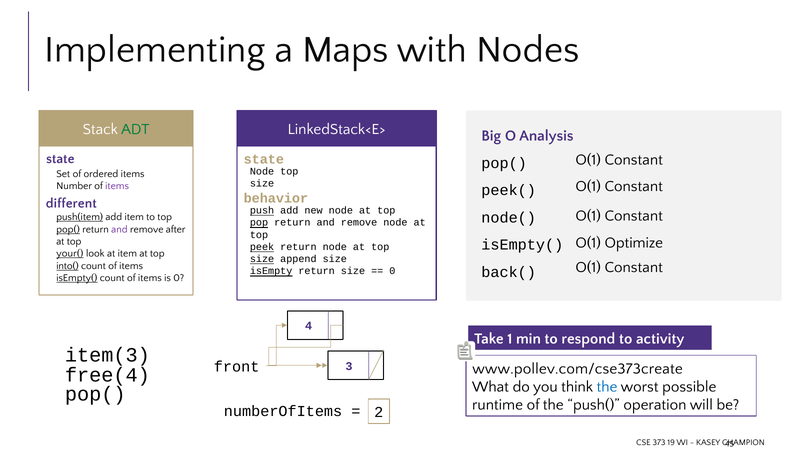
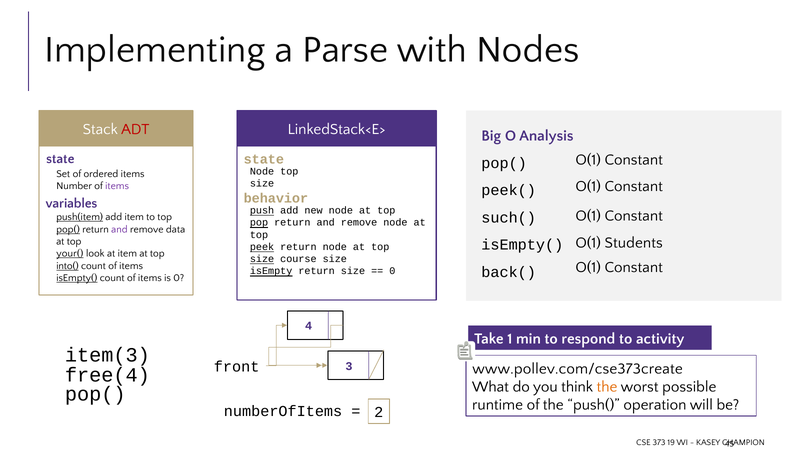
Maps: Maps -> Parse
ADT colour: green -> red
different: different -> variables
node(: node( -> such(
after: after -> data
Optimize: Optimize -> Students
append: append -> course
the at (607, 387) colour: blue -> orange
